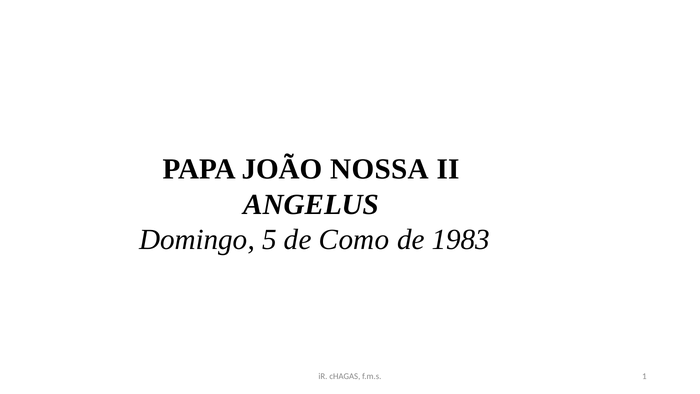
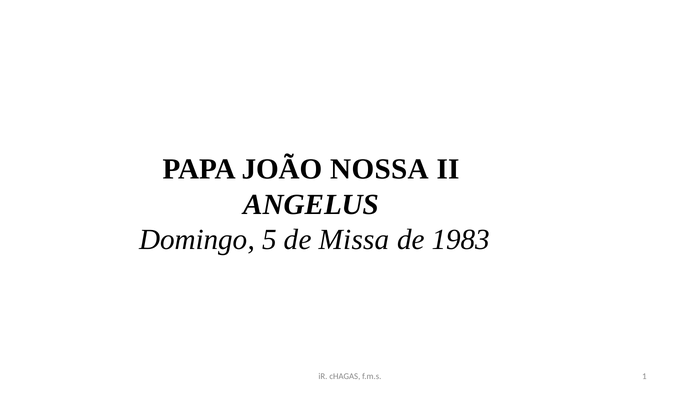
Como: Como -> Missa
